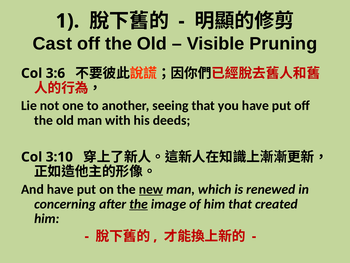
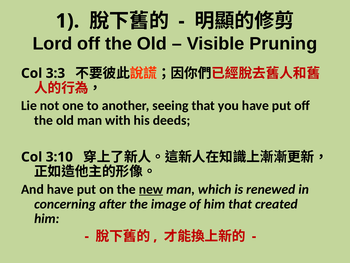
Cast: Cast -> Lord
3:6: 3:6 -> 3:3
the at (139, 204) underline: present -> none
